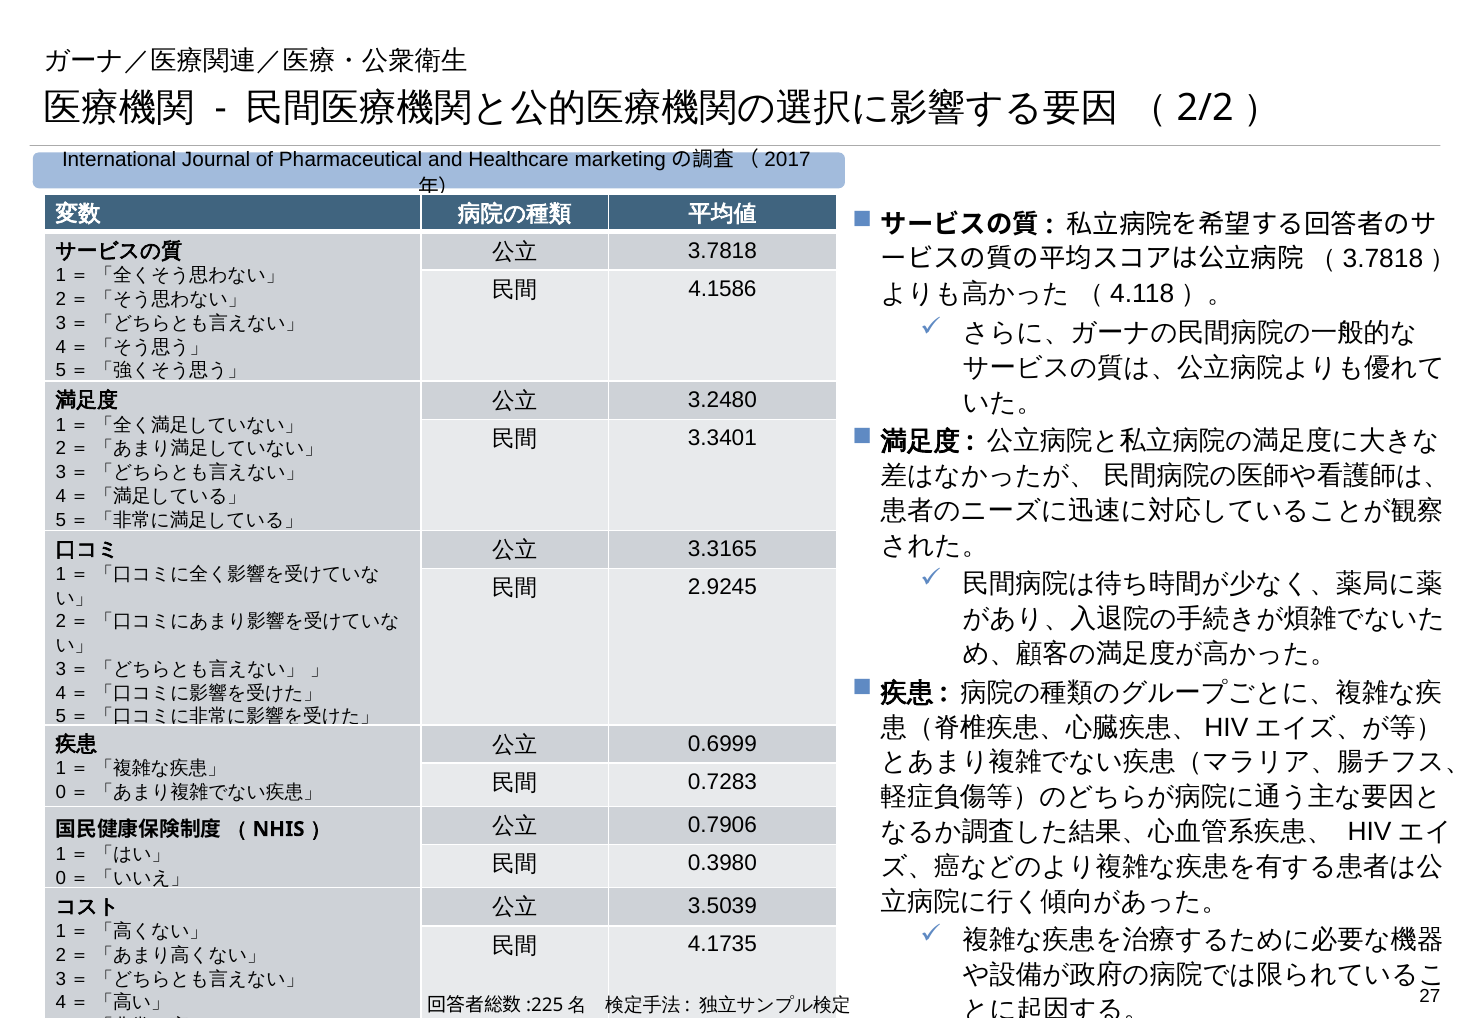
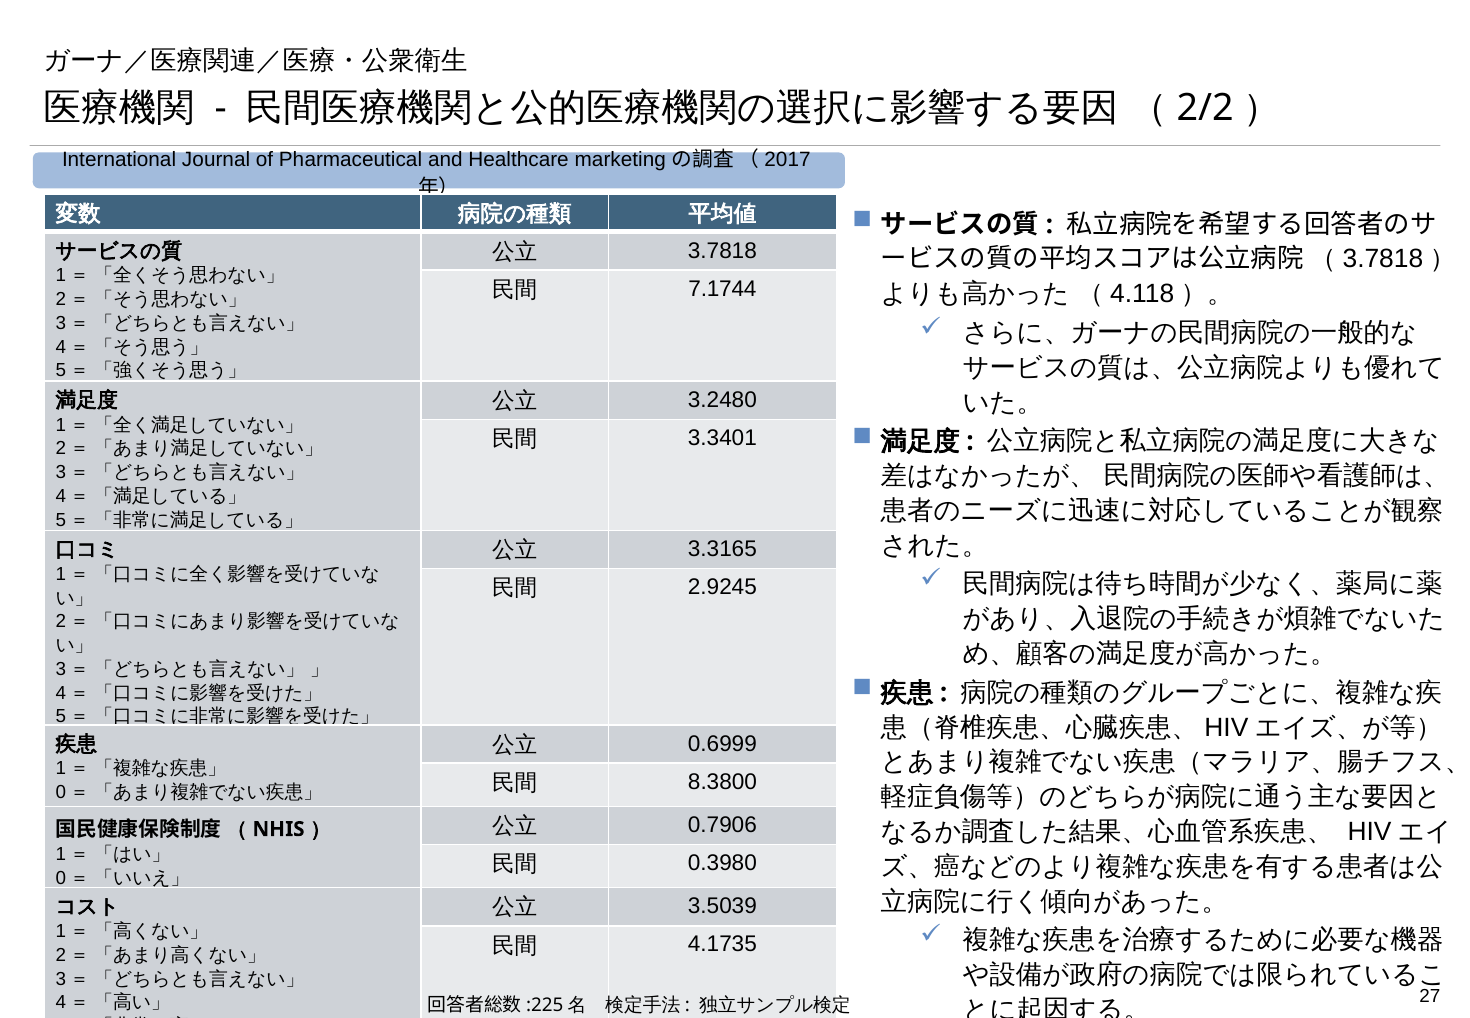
4.1586: 4.1586 -> 7.1744
0.7283: 0.7283 -> 8.3800
